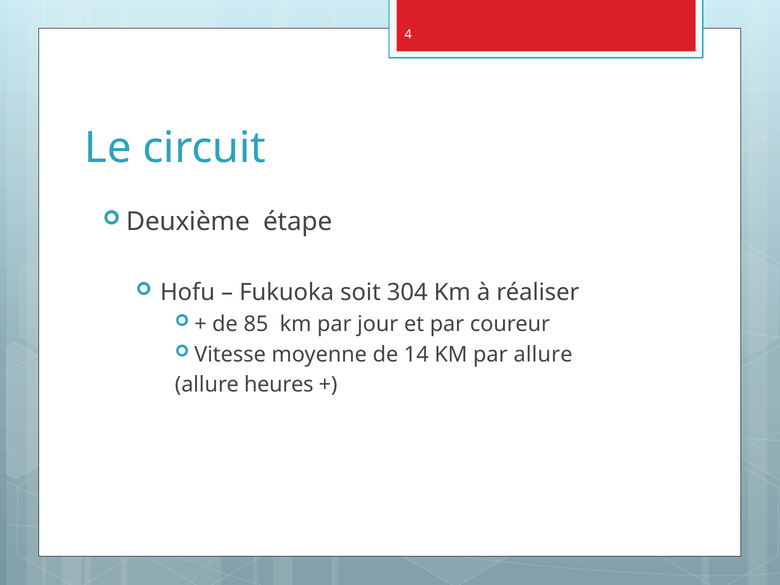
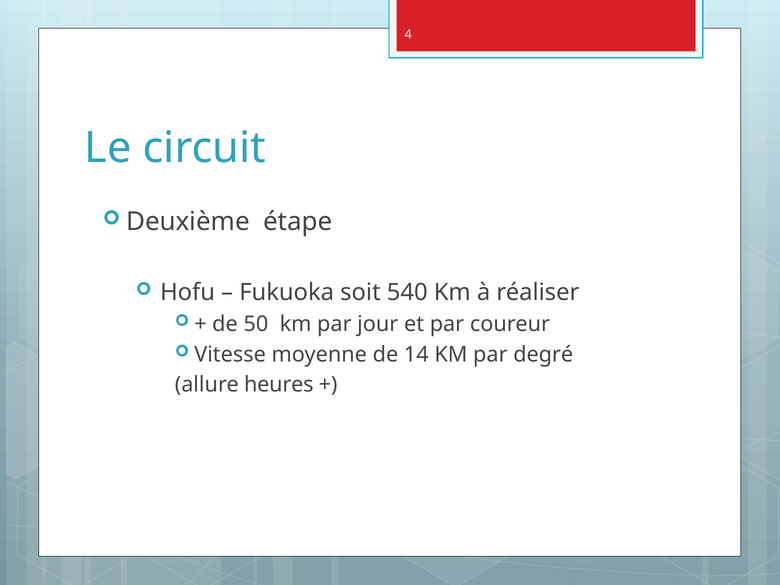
304: 304 -> 540
85: 85 -> 50
par allure: allure -> degré
